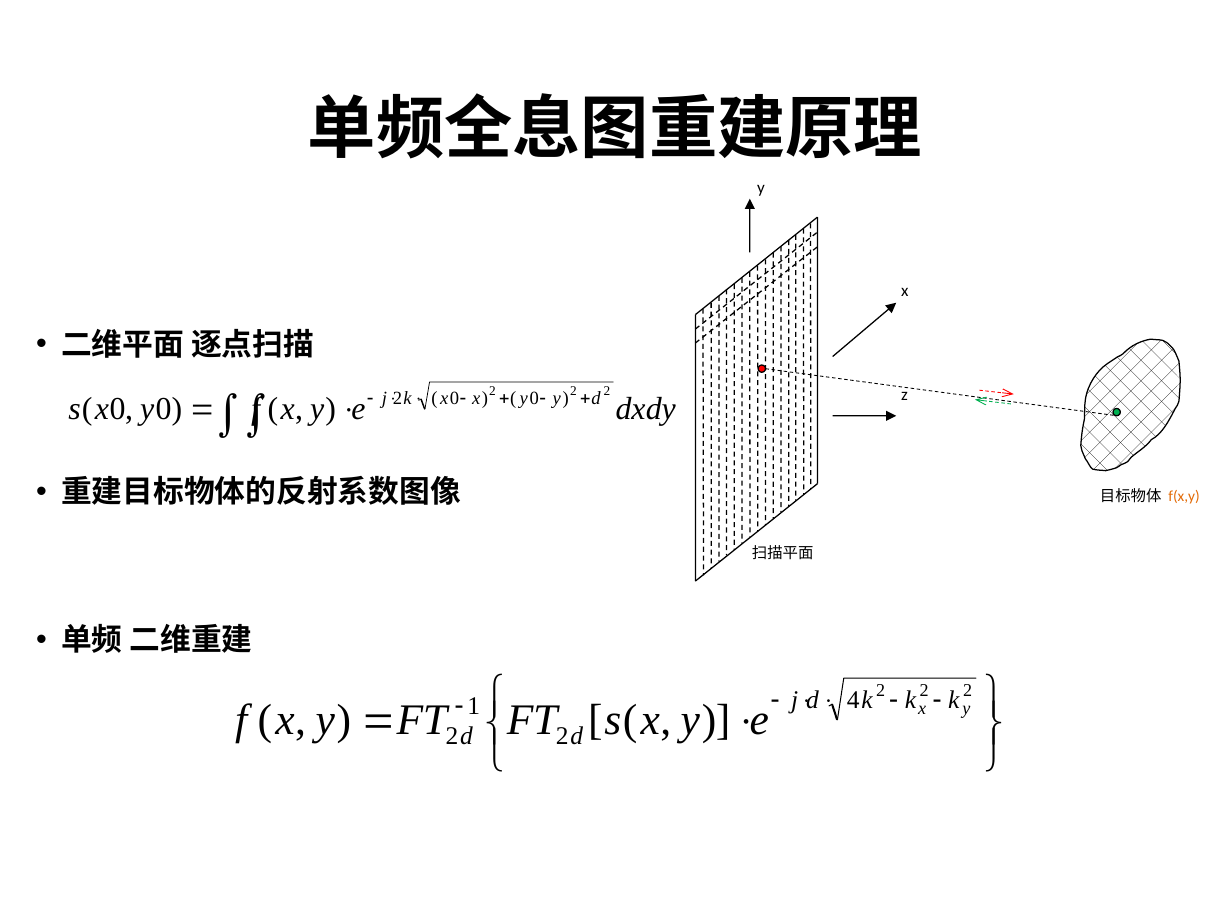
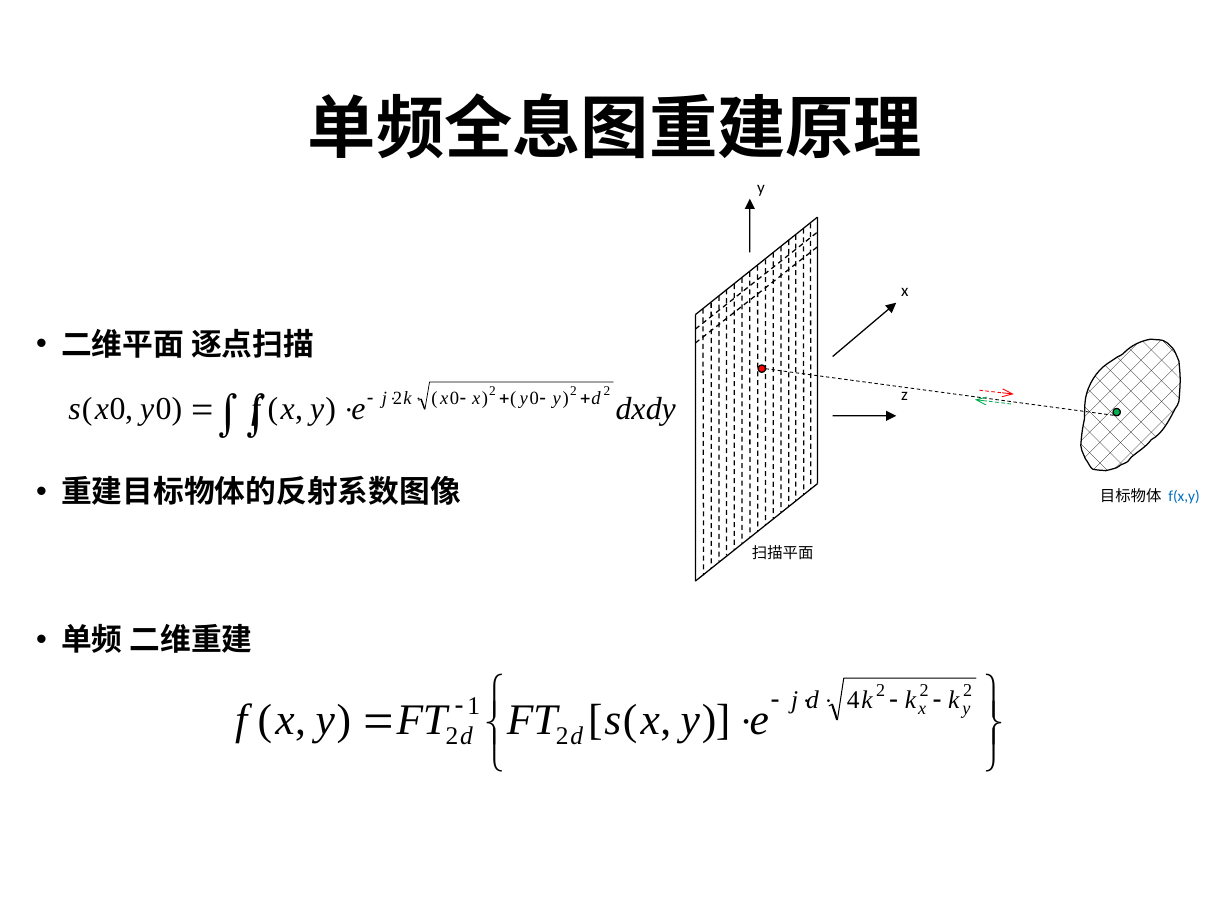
f(x,y colour: orange -> blue
